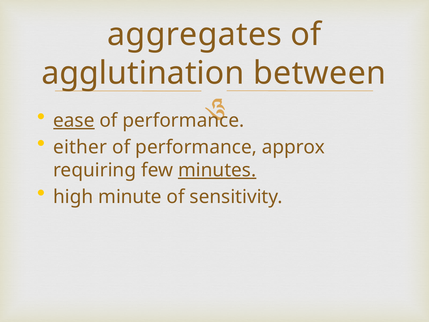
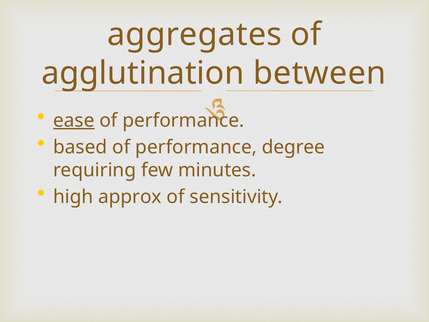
either: either -> based
approx: approx -> degree
minutes underline: present -> none
minute: minute -> approx
